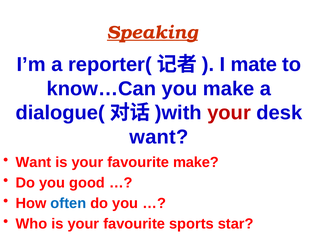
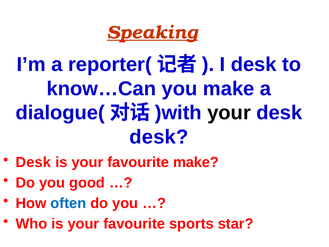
I mate: mate -> desk
your at (229, 113) colour: red -> black
want at (159, 137): want -> desk
Want at (33, 162): Want -> Desk
